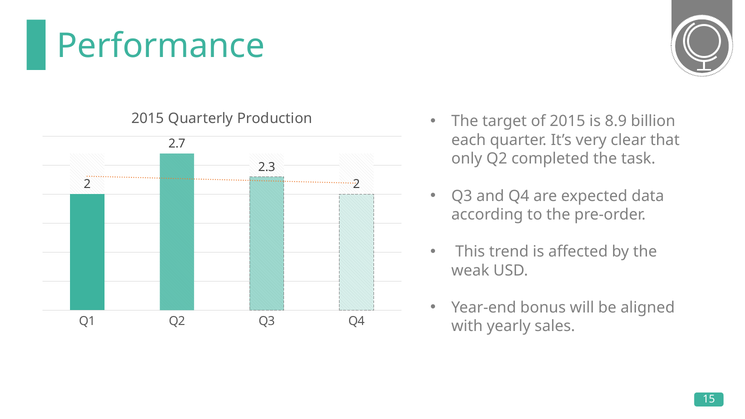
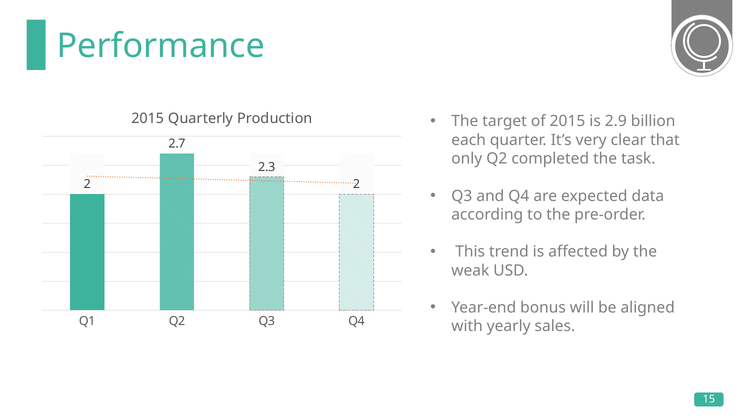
8.9: 8.9 -> 2.9
